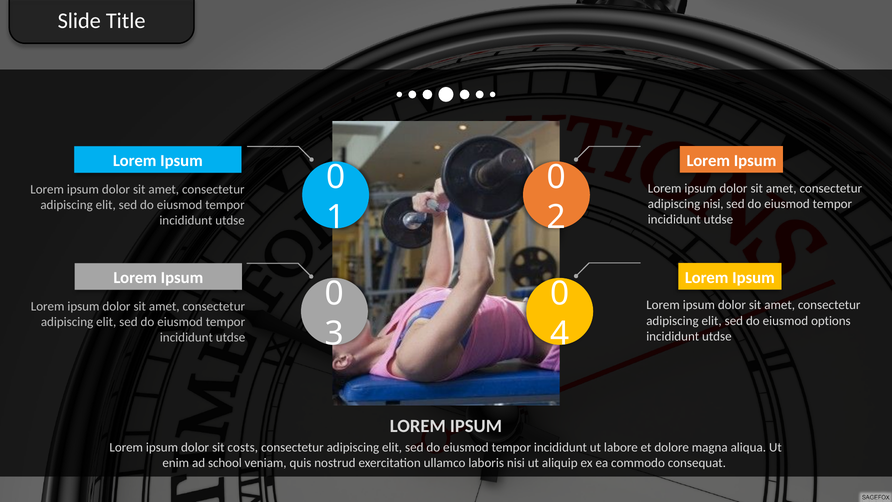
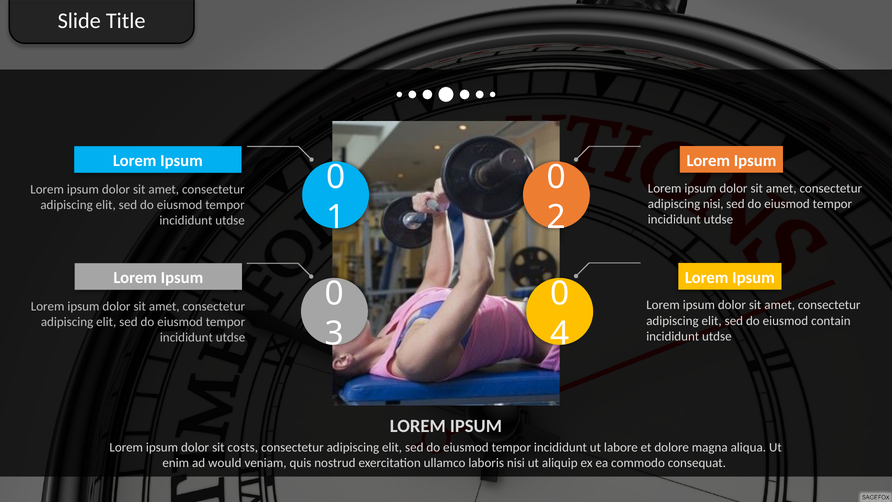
options: options -> contain
school: school -> would
